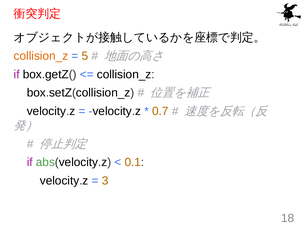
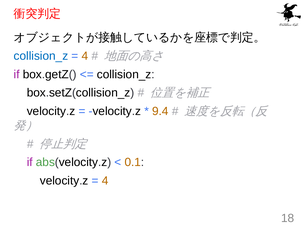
collision_z at (41, 56) colour: orange -> blue
5 at (85, 56): 5 -> 4
0.7: 0.7 -> 9.4
3 at (105, 181): 3 -> 4
